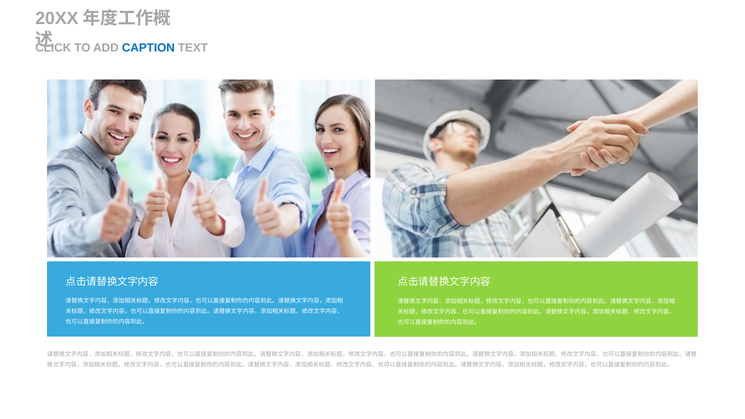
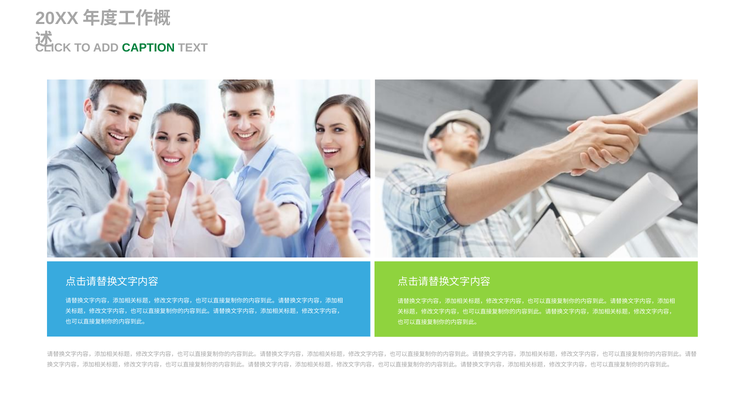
CAPTION colour: blue -> green
